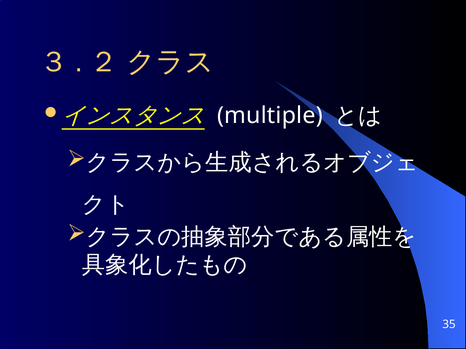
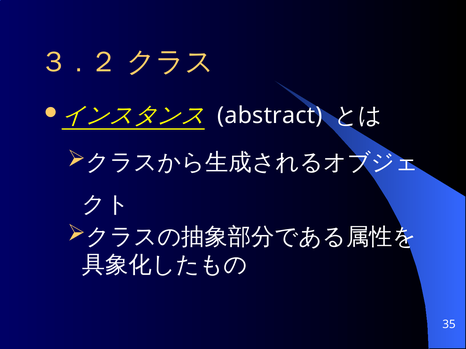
multiple: multiple -> abstract
